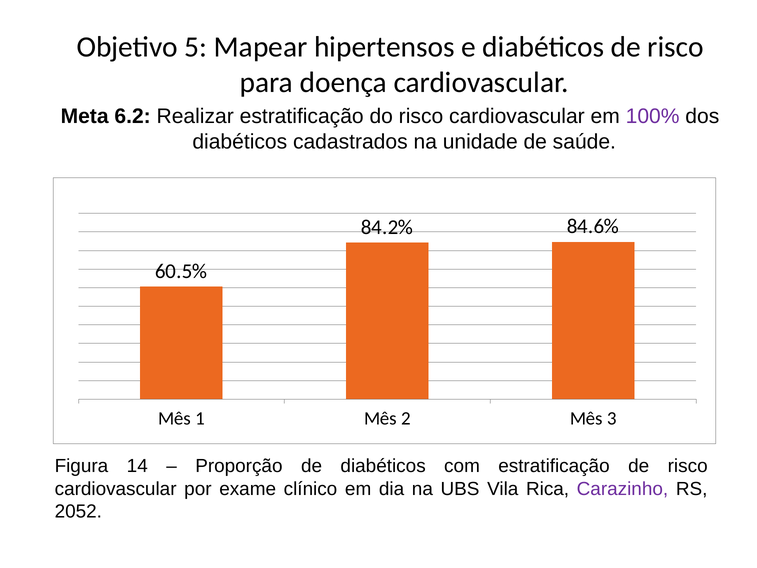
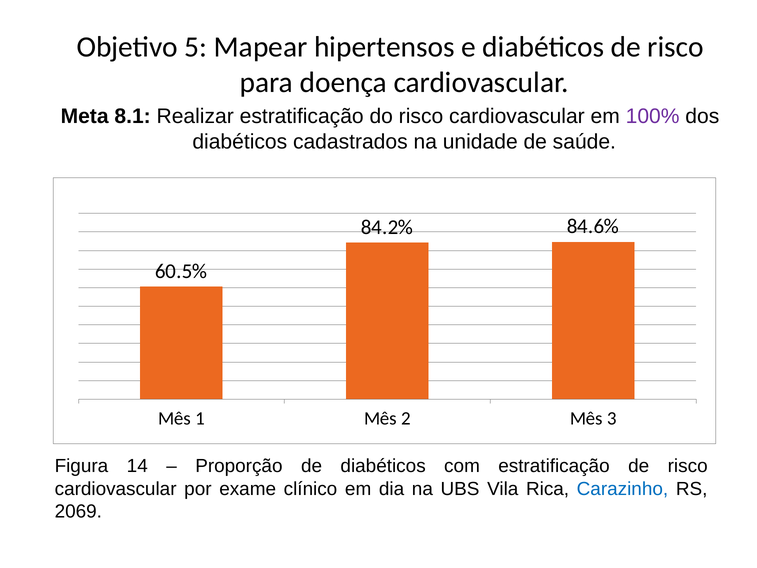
6.2: 6.2 -> 8.1
Carazinho colour: purple -> blue
2052: 2052 -> 2069
